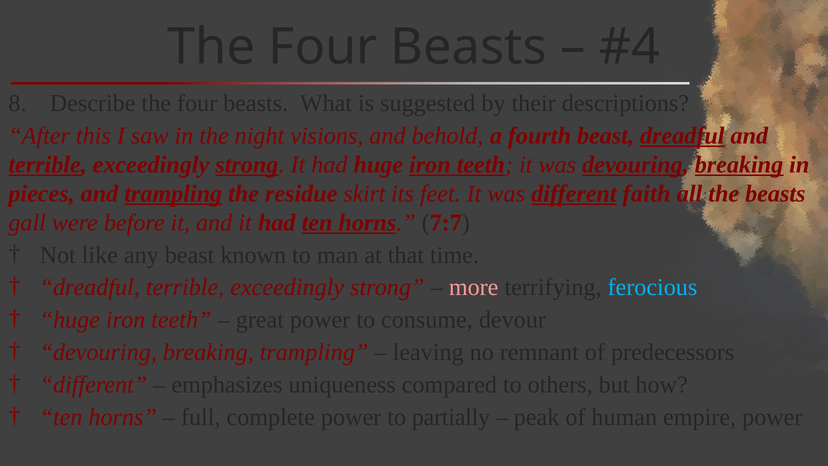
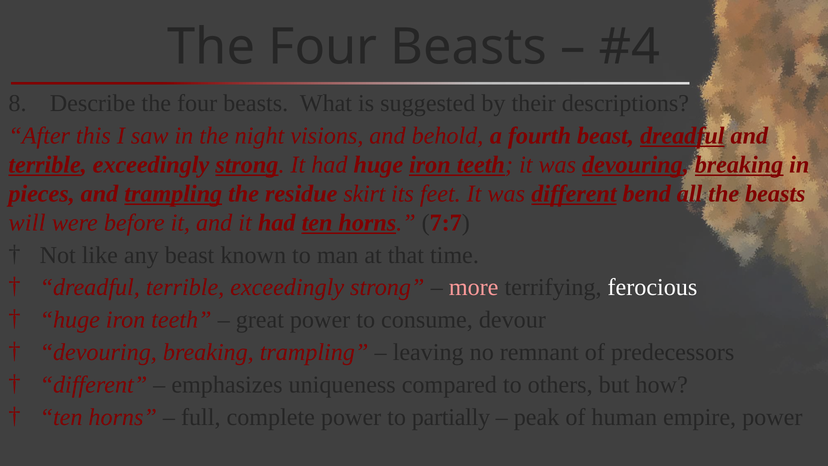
faith: faith -> bend
gall: gall -> will
ferocious colour: light blue -> white
